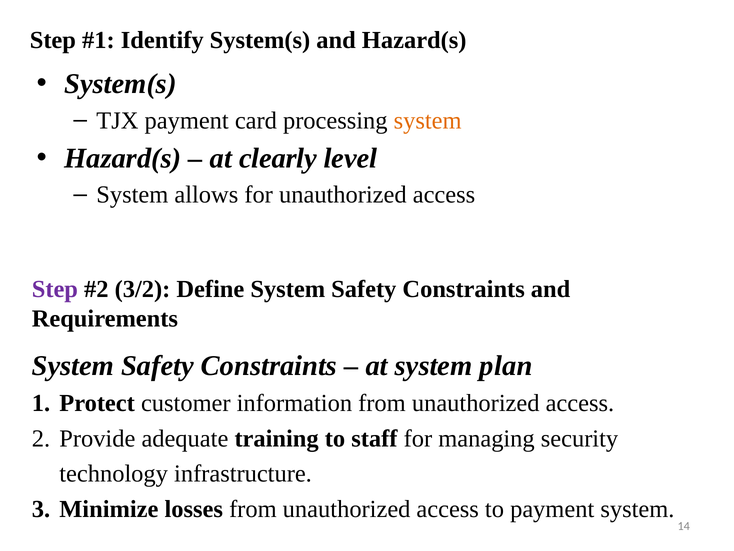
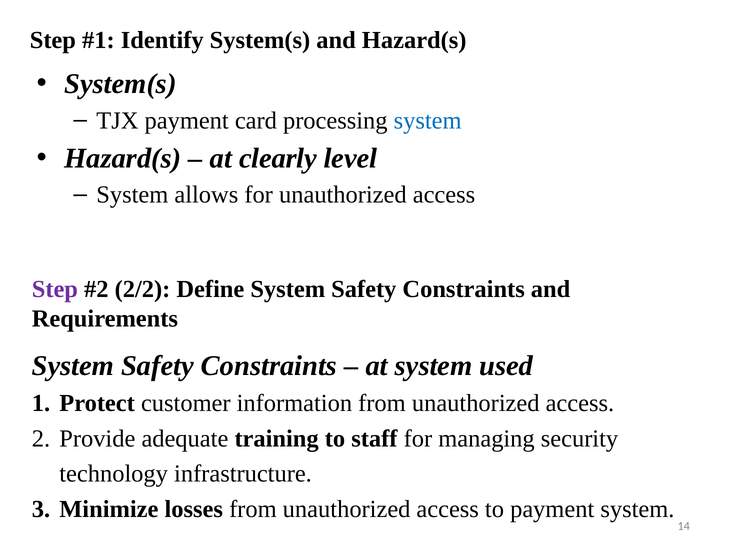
system at (428, 120) colour: orange -> blue
3/2: 3/2 -> 2/2
plan: plan -> used
